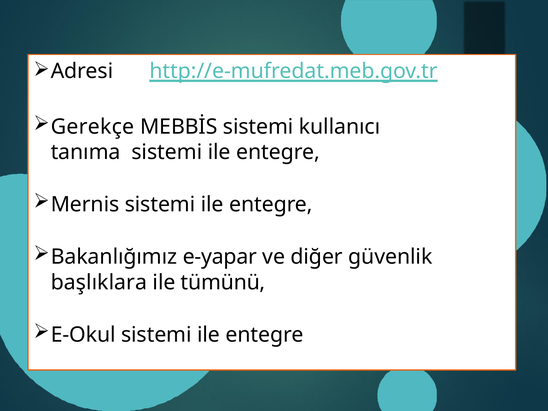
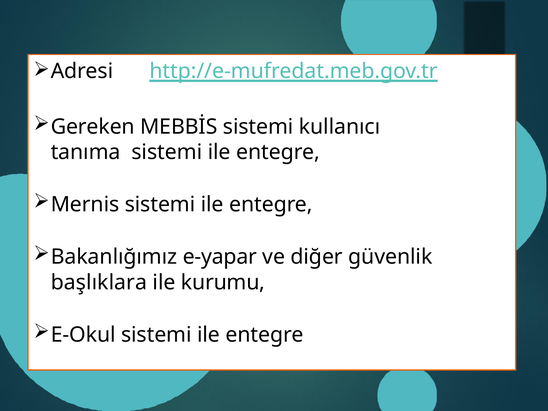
Gerekçe: Gerekçe -> Gereken
tümünü: tümünü -> kurumu
